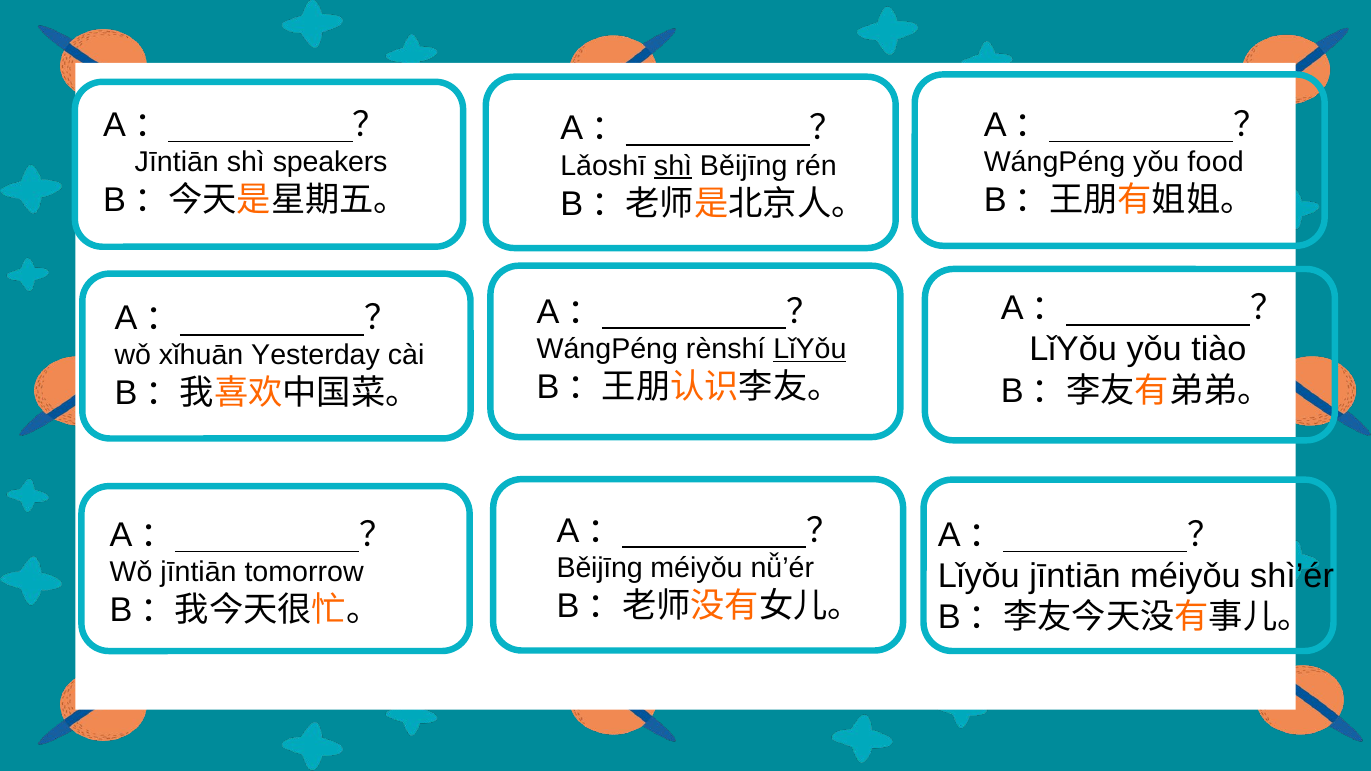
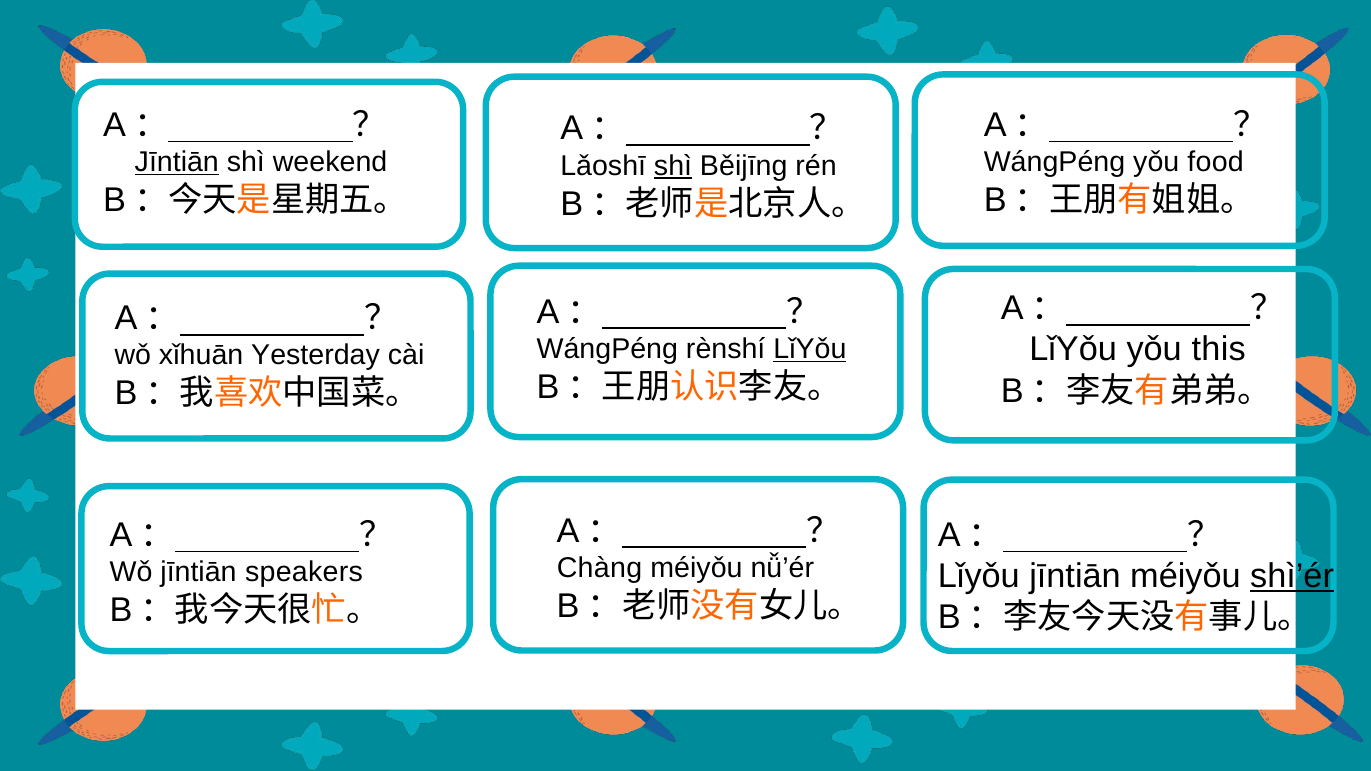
Jīntiān at (177, 162) underline: none -> present
speakers: speakers -> weekend
tiào: tiào -> this
Běijīng at (600, 568): Běijīng -> Chàng
tomorrow: tomorrow -> speakers
shì’ér underline: none -> present
